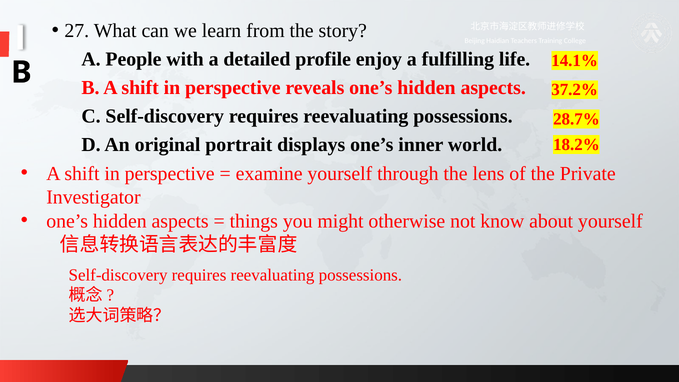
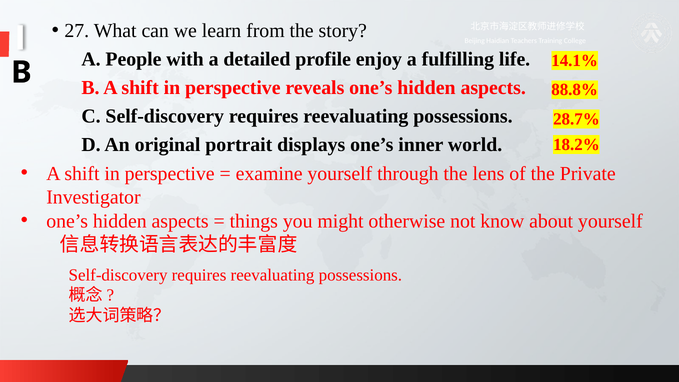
37.2%: 37.2% -> 88.8%
